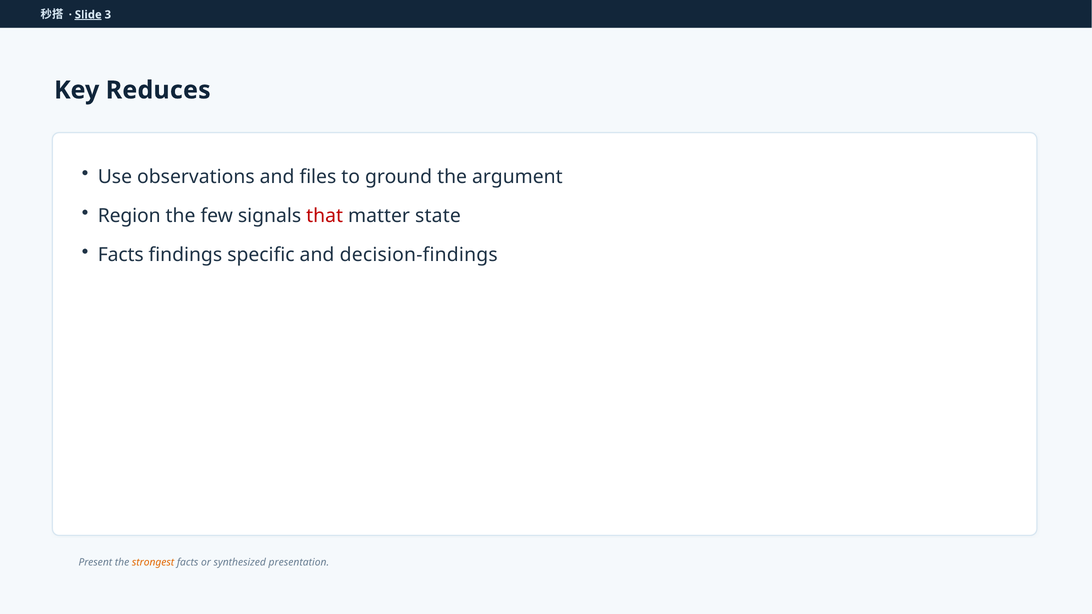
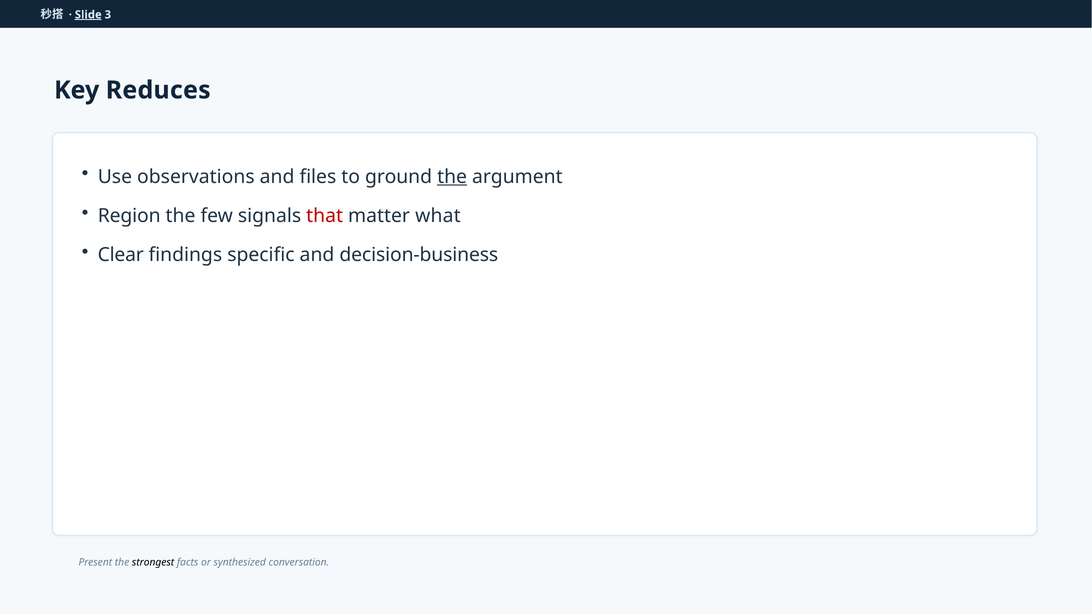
the at (452, 177) underline: none -> present
state: state -> what
Facts at (121, 255): Facts -> Clear
decision-findings: decision-findings -> decision-business
strongest colour: orange -> black
presentation: presentation -> conversation
